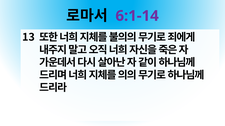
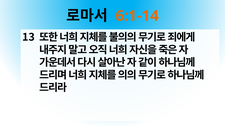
6:1-14 colour: purple -> orange
